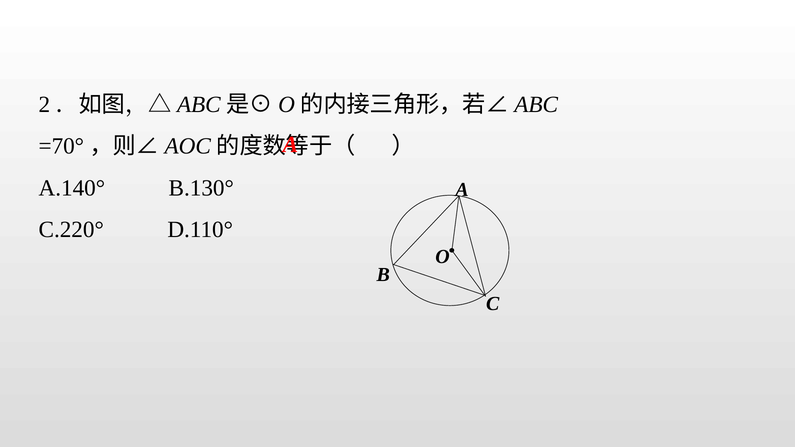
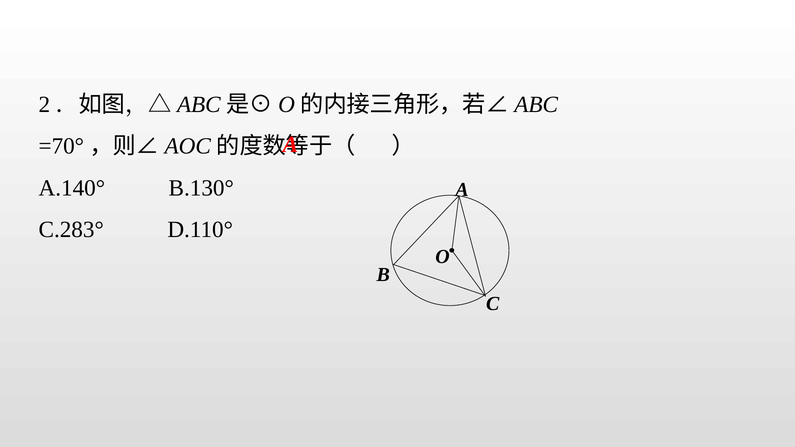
C.220°: C.220° -> C.283°
